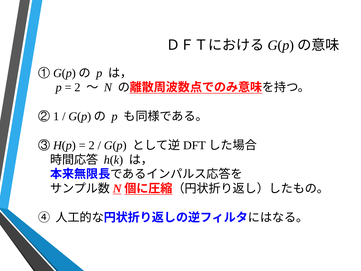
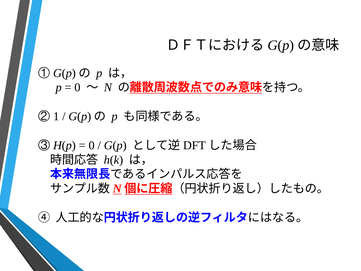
2 at (77, 87): 2 -> 0
2 at (92, 145): 2 -> 0
